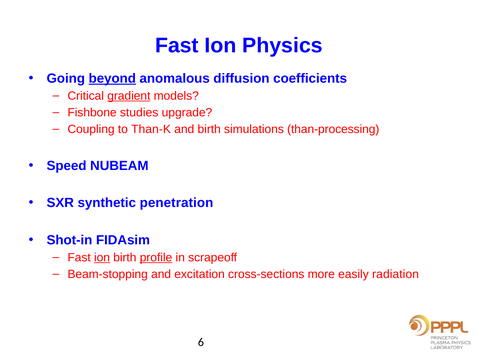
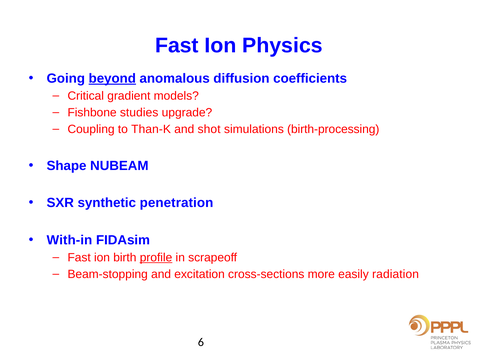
gradient underline: present -> none
and birth: birth -> shot
than-processing: than-processing -> birth-processing
Speed: Speed -> Shape
Shot-in: Shot-in -> With-in
ion at (102, 258) underline: present -> none
